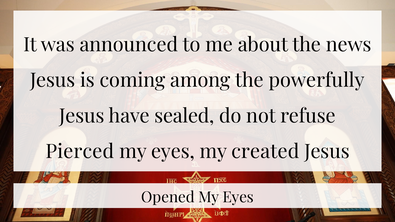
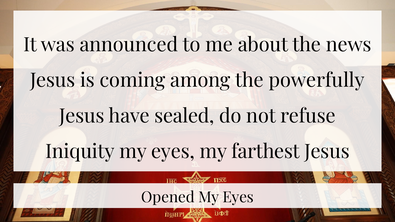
Pierced: Pierced -> Iniquity
created: created -> farthest
